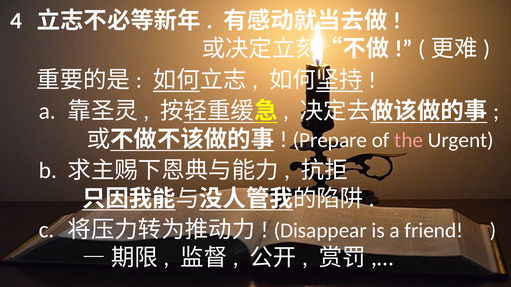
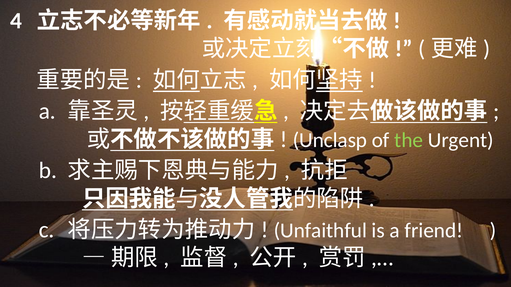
Prepare: Prepare -> Unclasp
the colour: pink -> light green
Disappear: Disappear -> Unfaithful
